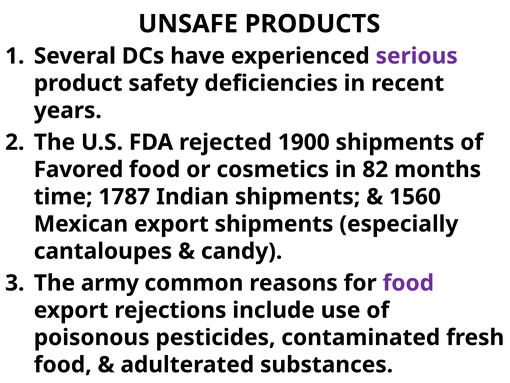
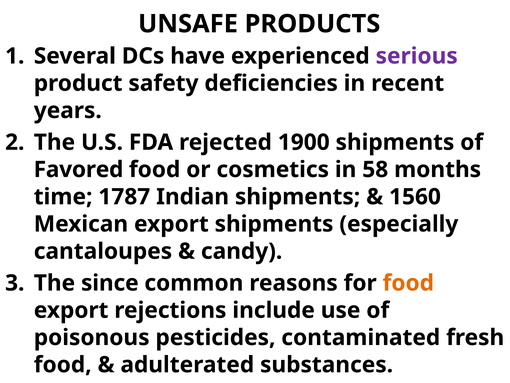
82: 82 -> 58
army: army -> since
food at (408, 283) colour: purple -> orange
